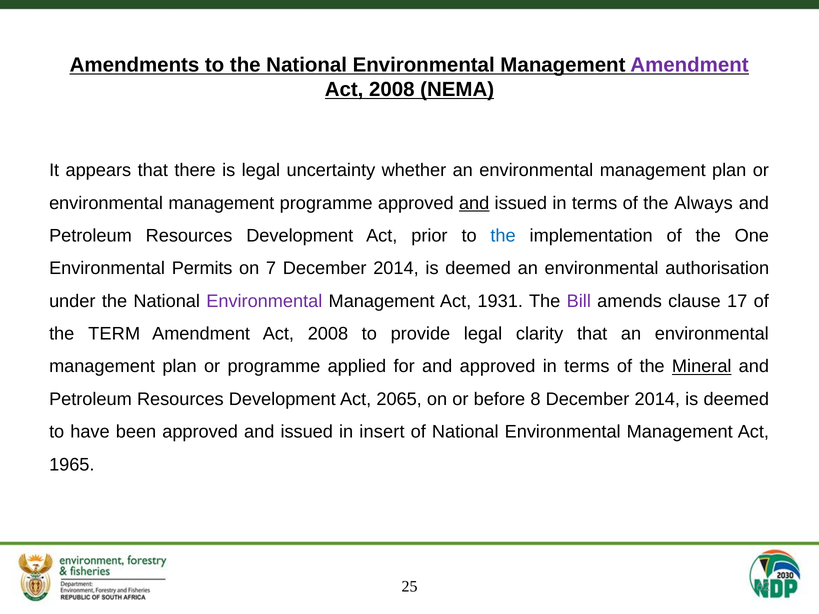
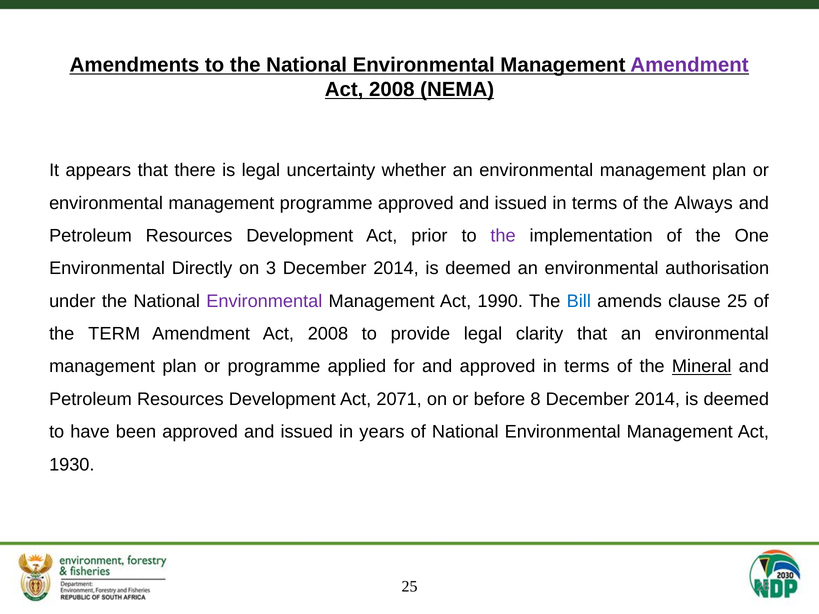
and at (474, 203) underline: present -> none
the at (503, 236) colour: blue -> purple
Permits: Permits -> Directly
7: 7 -> 3
1931: 1931 -> 1990
Bill colour: purple -> blue
clause 17: 17 -> 25
2065: 2065 -> 2071
insert: insert -> years
1965: 1965 -> 1930
62: 62 -> 28
